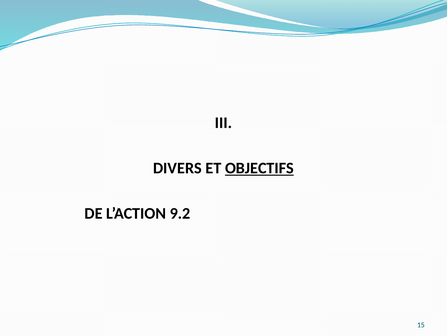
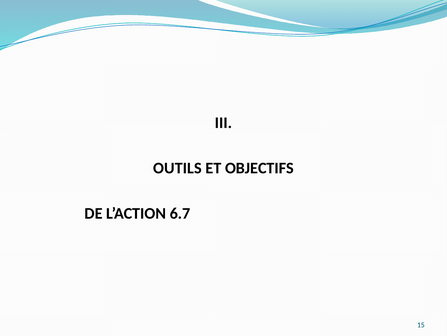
DIVERS: DIVERS -> OUTILS
OBJECTIFS underline: present -> none
9.2: 9.2 -> 6.7
